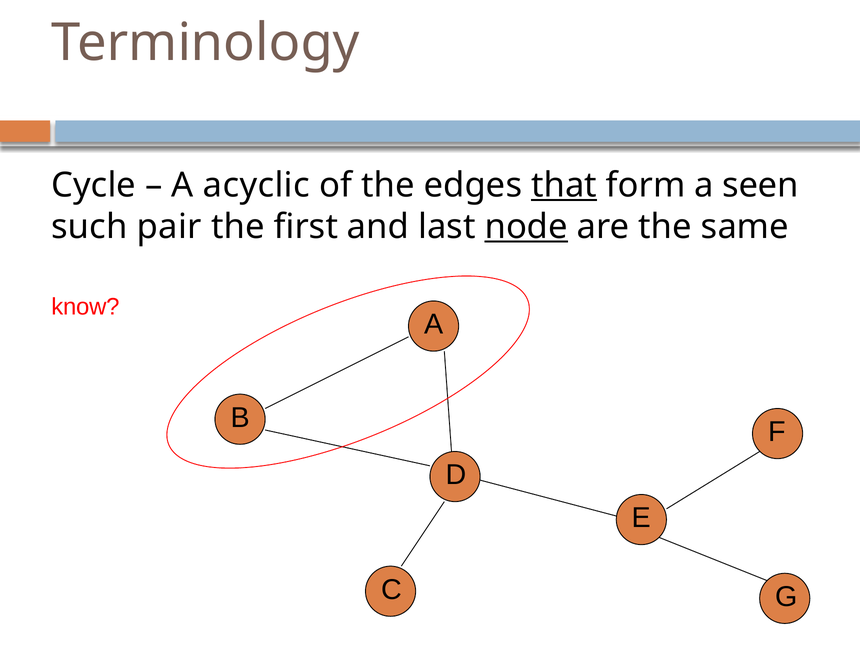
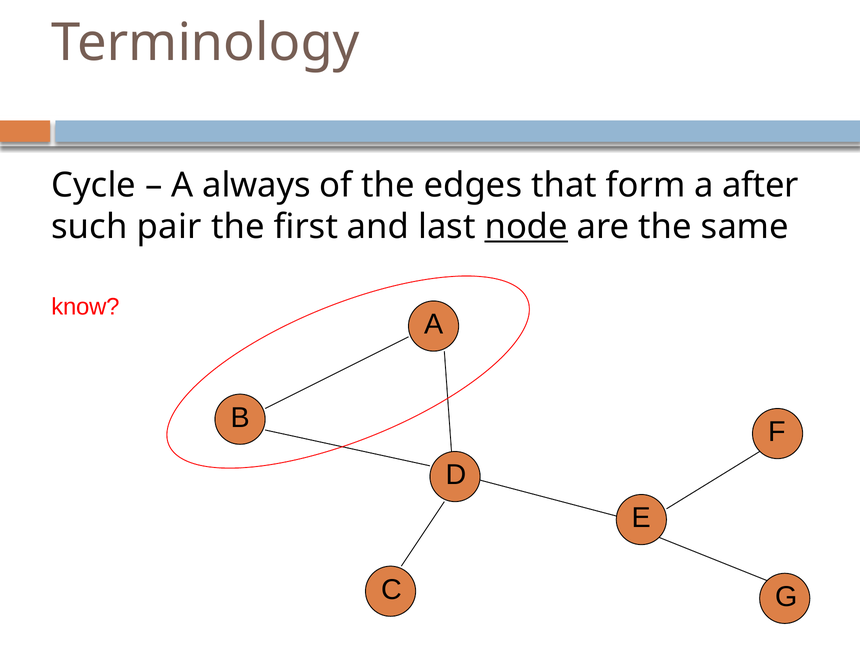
acyclic: acyclic -> always
that underline: present -> none
seen: seen -> after
